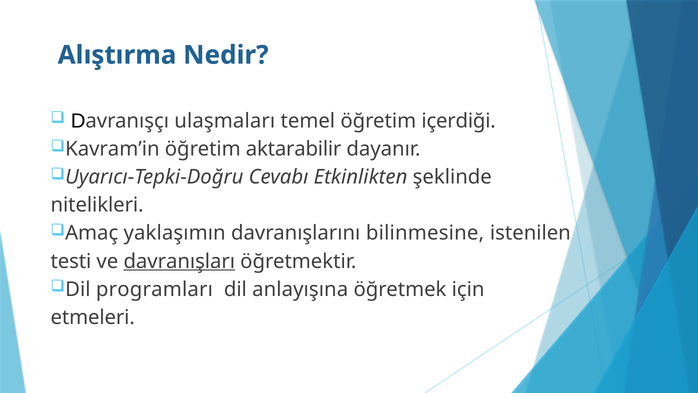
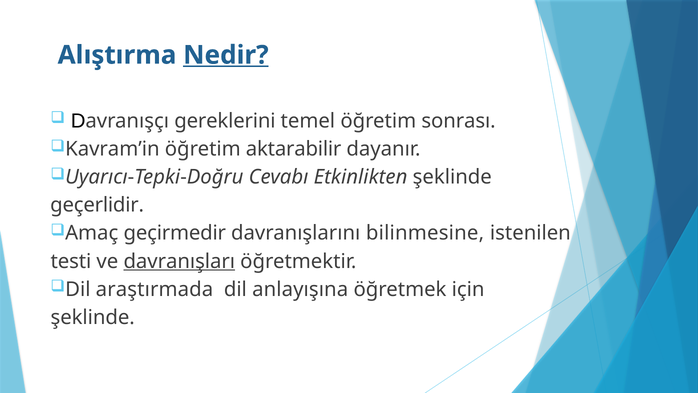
Nedir underline: none -> present
ulaşmaları: ulaşmaları -> gereklerini
içerdiği: içerdiği -> sonrası
nitelikleri: nitelikleri -> geçerlidir
yaklaşımın: yaklaşımın -> geçirmedir
programları: programları -> araştırmada
etmeleri at (93, 317): etmeleri -> şeklinde
